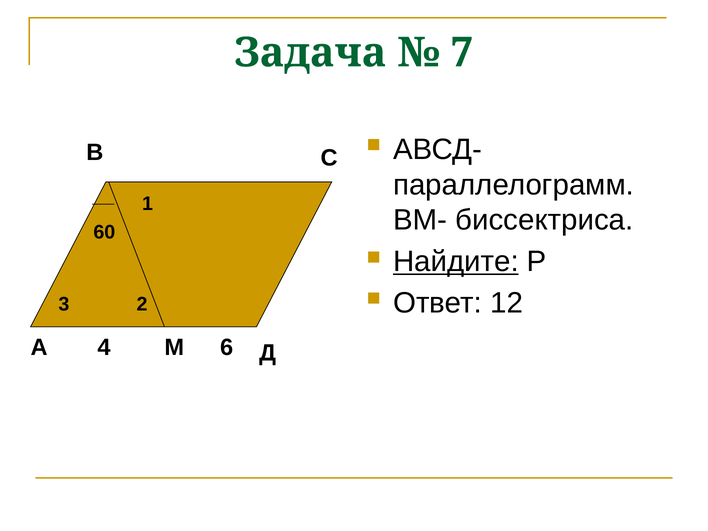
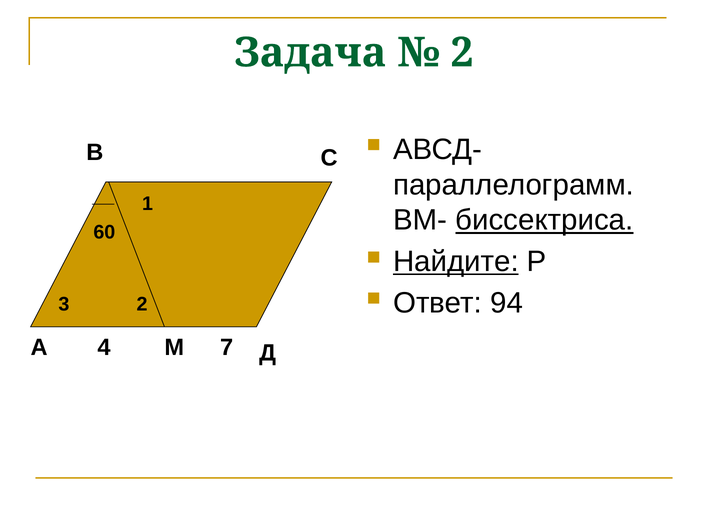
7 at (462, 53): 7 -> 2
биссектриса underline: none -> present
12: 12 -> 94
6: 6 -> 7
